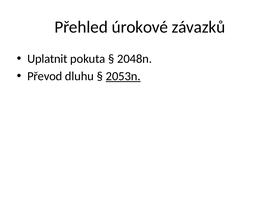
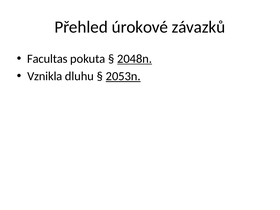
Uplatnit: Uplatnit -> Facultas
2048n underline: none -> present
Převod: Převod -> Vznikla
